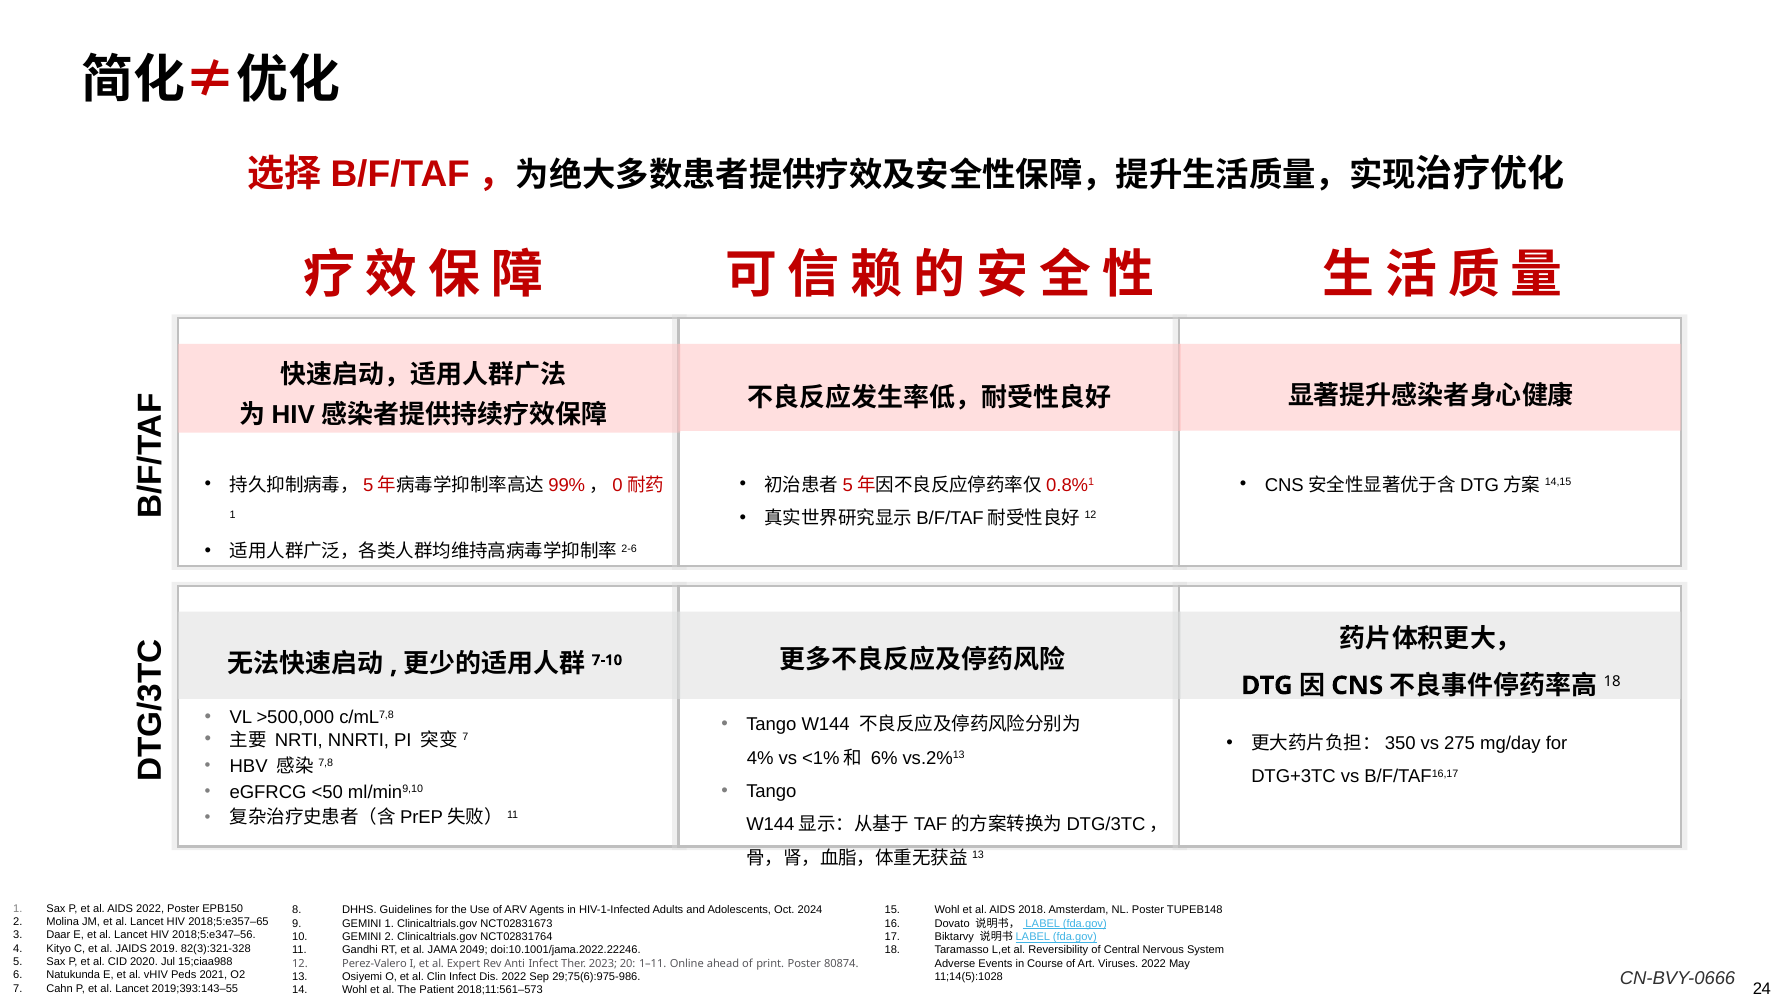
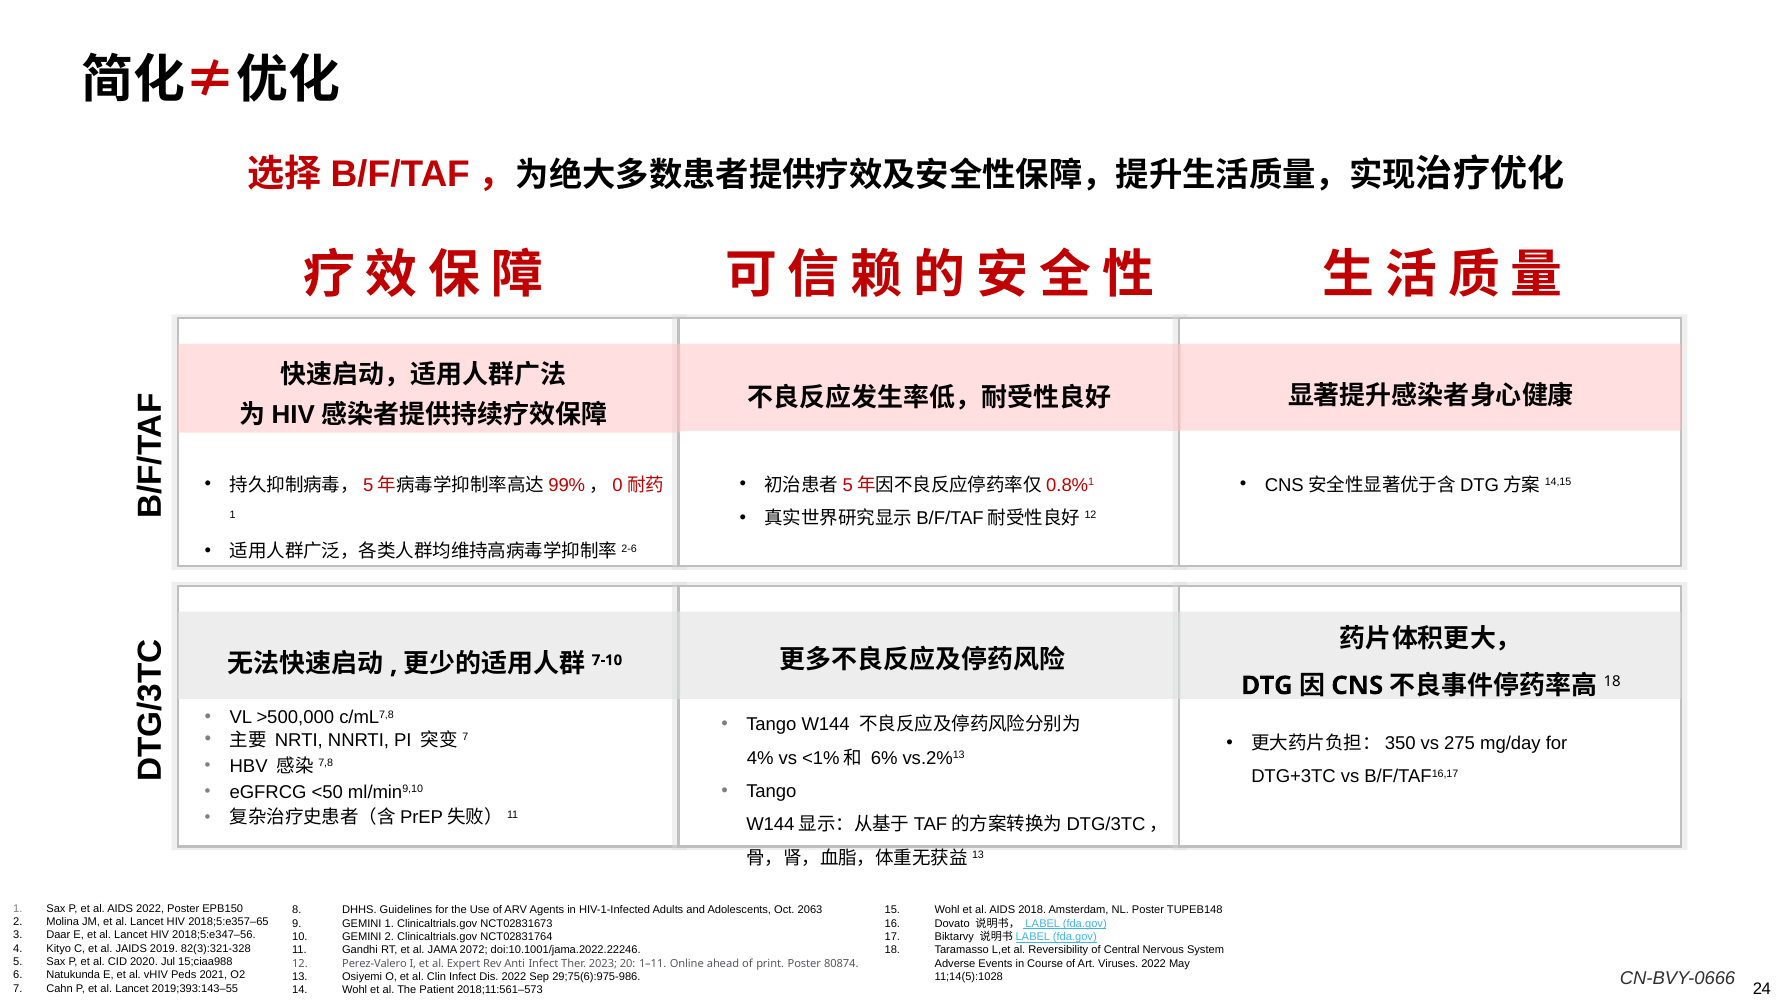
2024: 2024 -> 2063
2049: 2049 -> 2072
